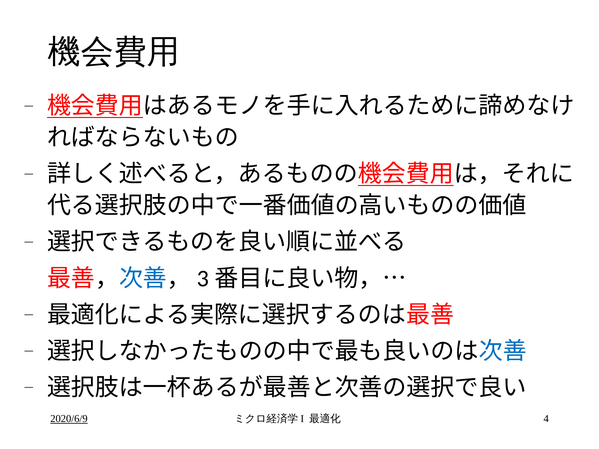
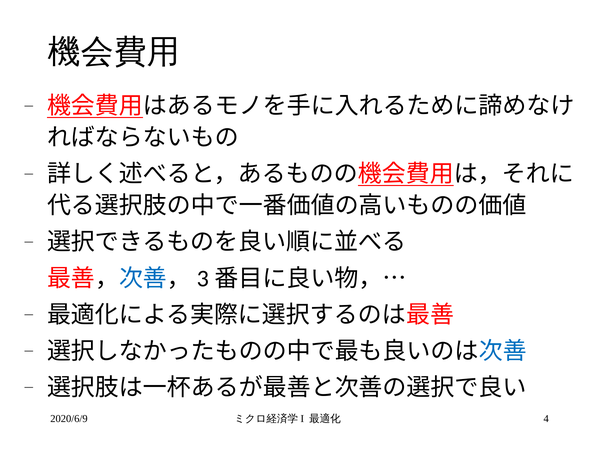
2020/6/9 underline: present -> none
